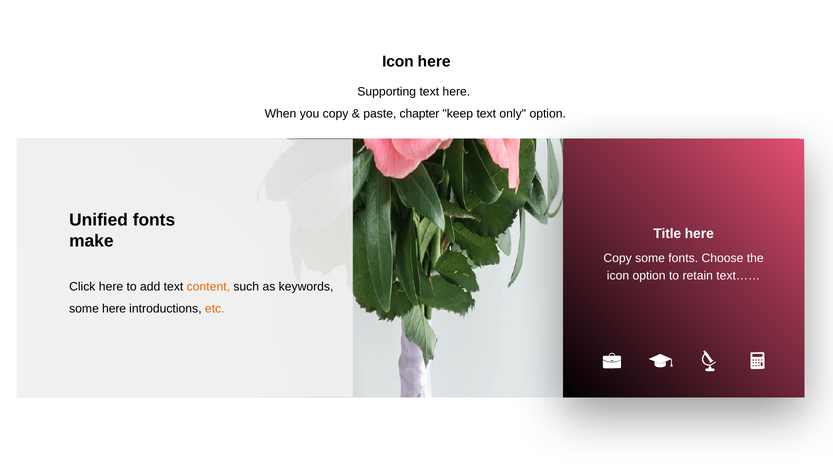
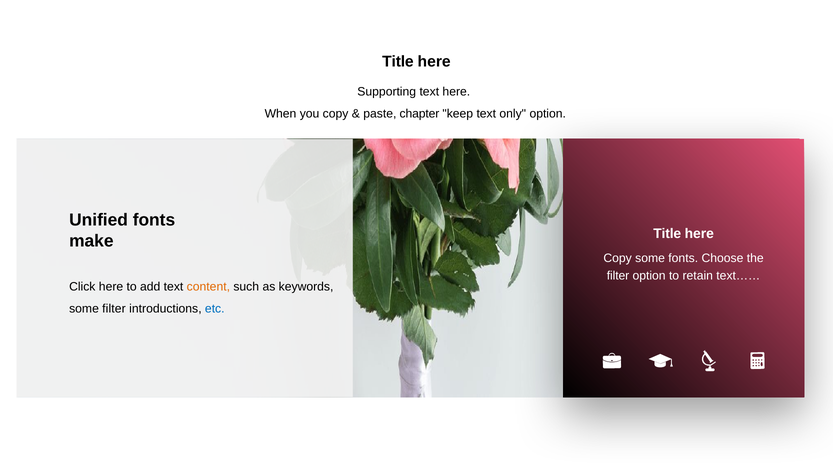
Icon at (398, 62): Icon -> Title
icon at (618, 276): icon -> filter
some here: here -> filter
etc colour: orange -> blue
